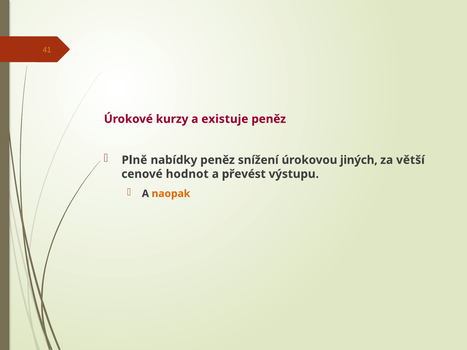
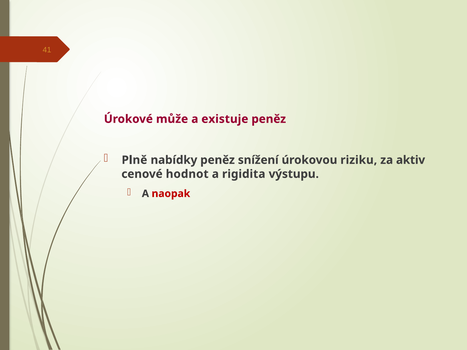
kurzy: kurzy -> může
jiných: jiných -> riziku
větší: větší -> aktiv
převést: převést -> rigidita
naopak colour: orange -> red
